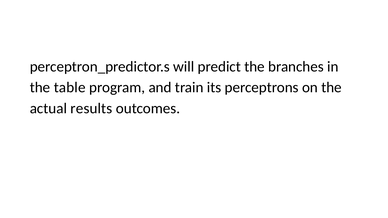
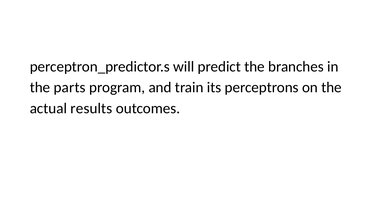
table: table -> parts
